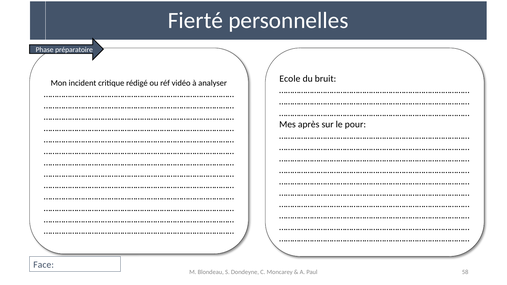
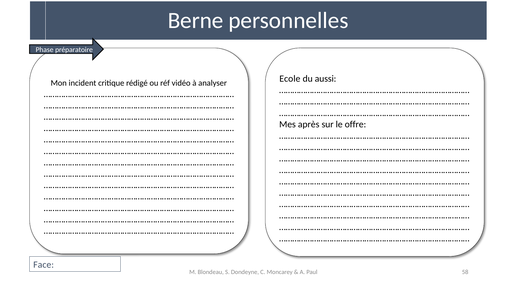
Fierté: Fierté -> Berne
bruit: bruit -> aussi
pour: pour -> offre
